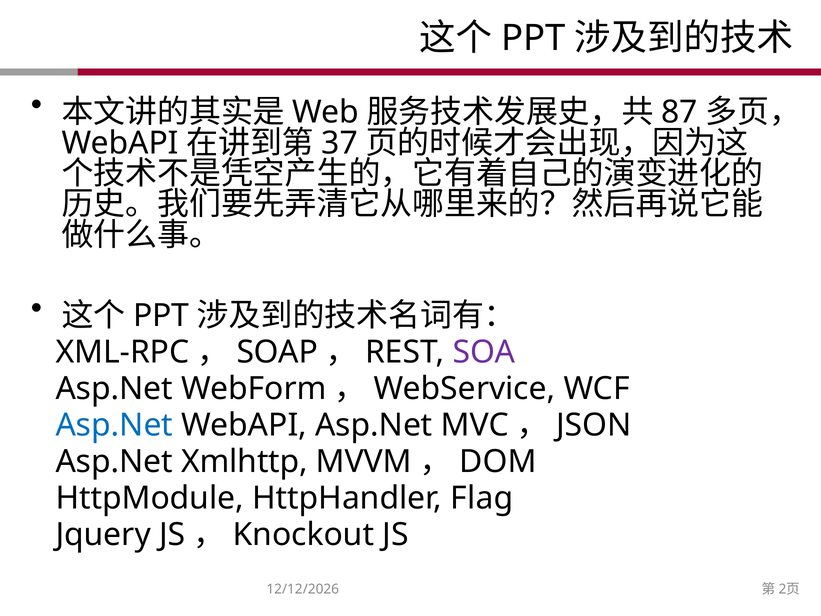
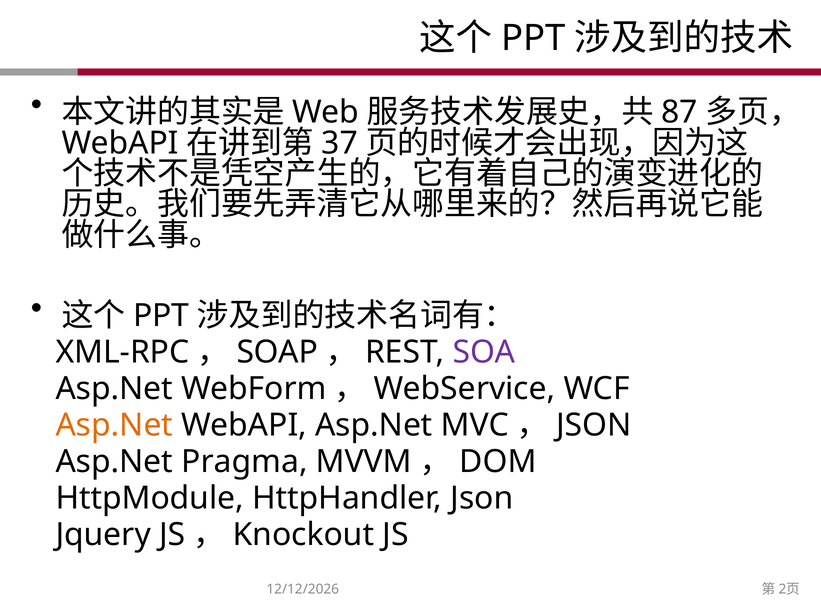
Asp.Net at (114, 425) colour: blue -> orange
Xmlhttp: Xmlhttp -> Pragma
HttpHandler Flag: Flag -> Json
